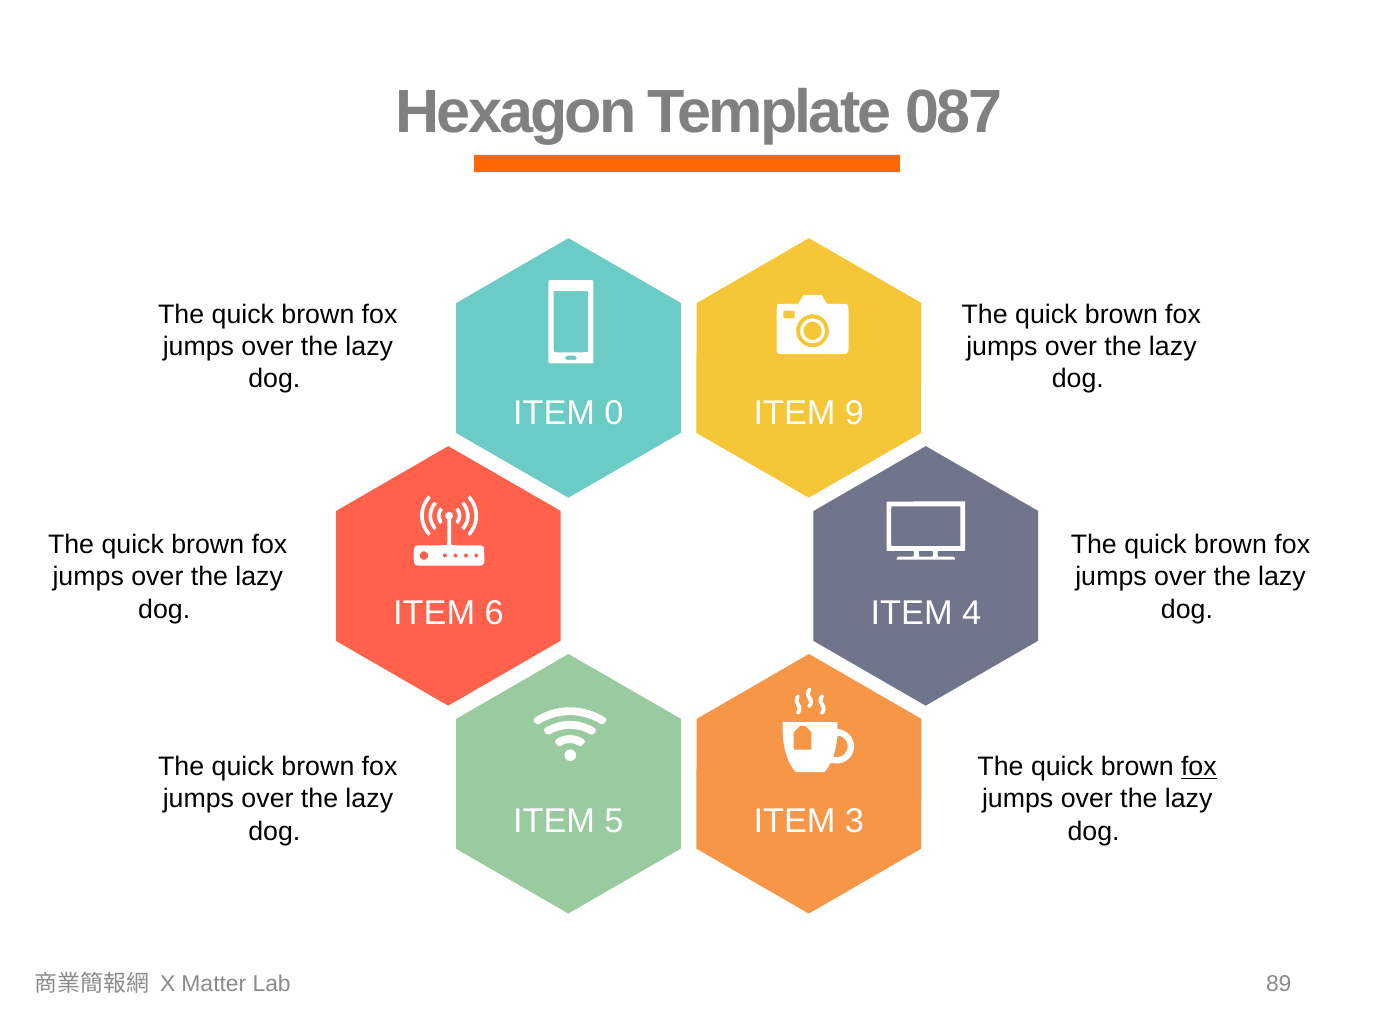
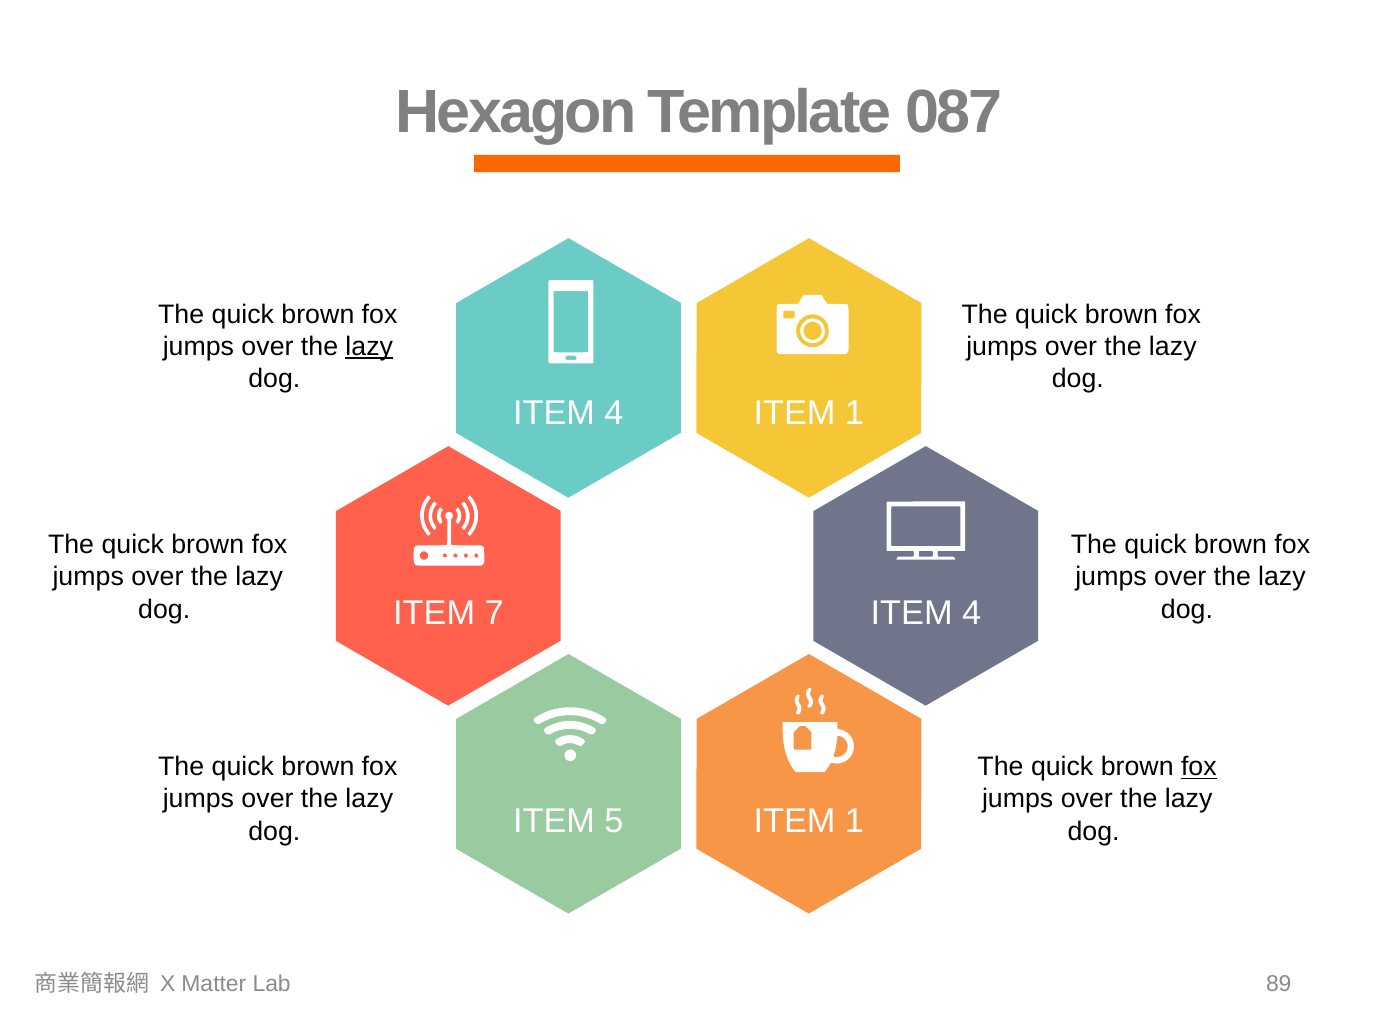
lazy at (369, 347) underline: none -> present
0 at (614, 413): 0 -> 4
9 at (854, 413): 9 -> 1
6: 6 -> 7
5 ITEM 3: 3 -> 1
